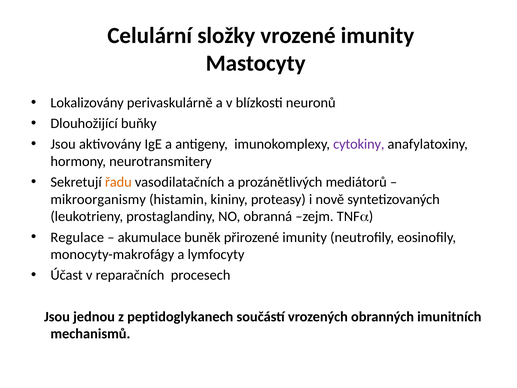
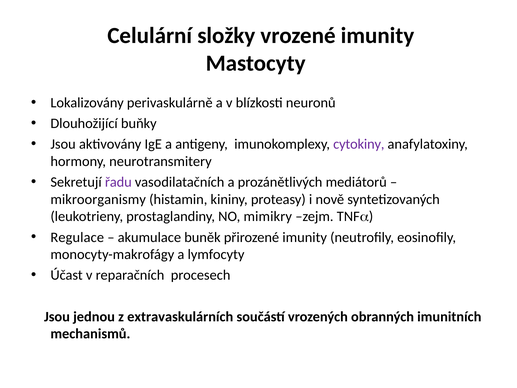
řadu colour: orange -> purple
obranná: obranná -> mimikry
peptidoglykanech: peptidoglykanech -> extravaskulárních
